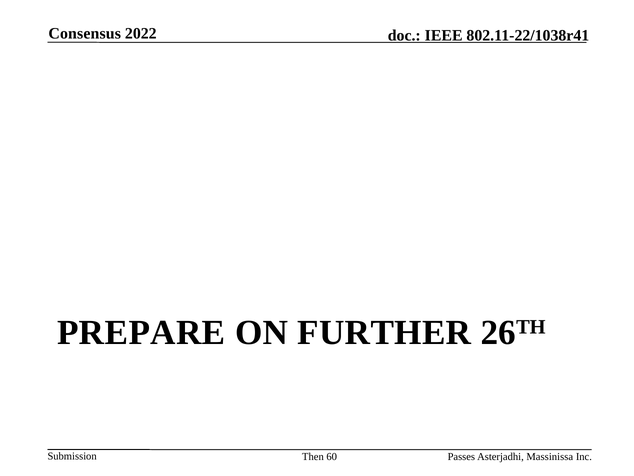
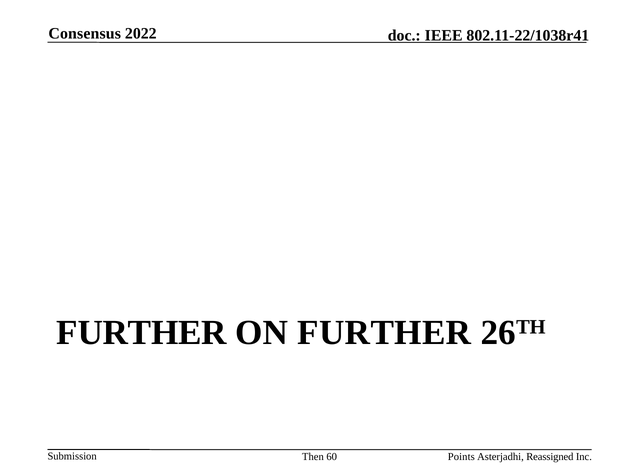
PREPARE at (141, 332): PREPARE -> FURTHER
Passes: Passes -> Points
Massinissa: Massinissa -> Reassigned
